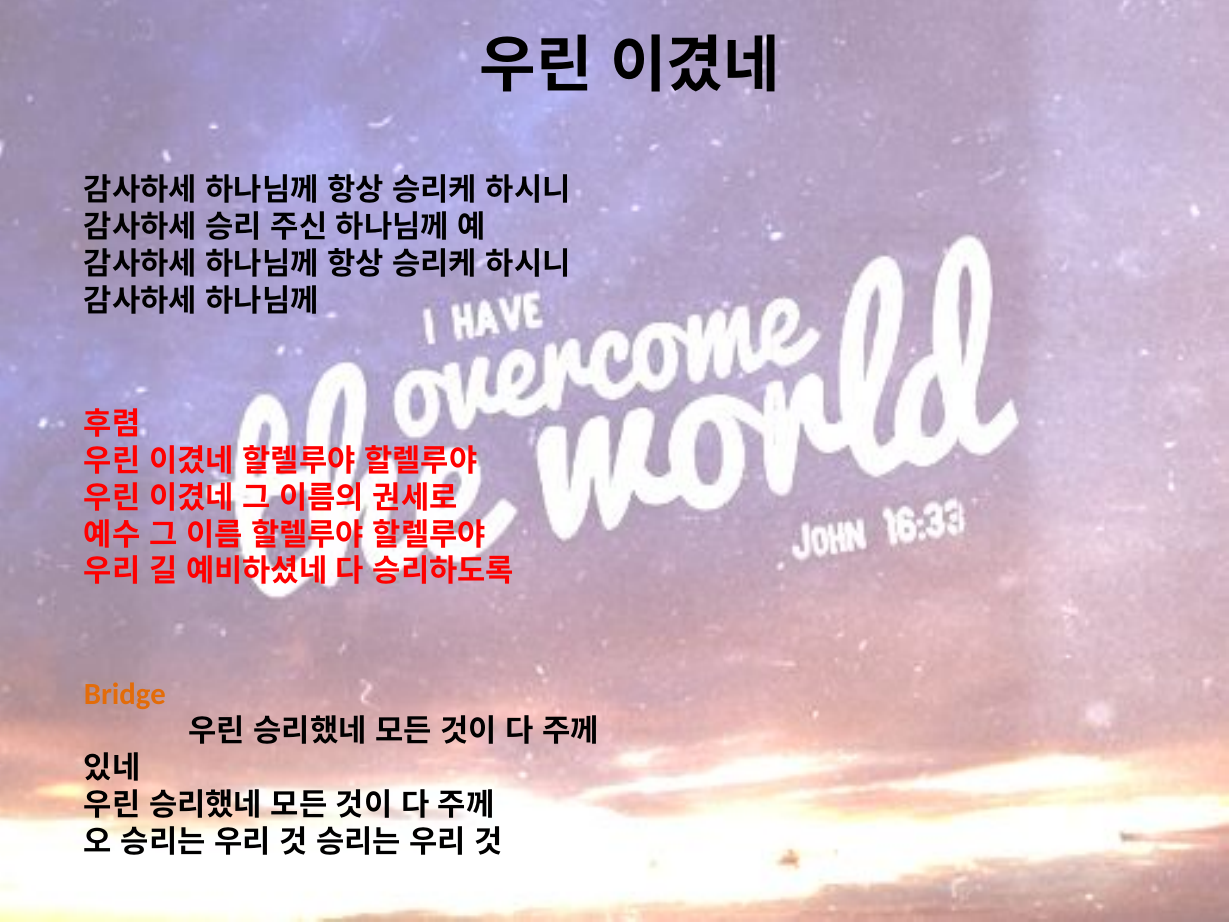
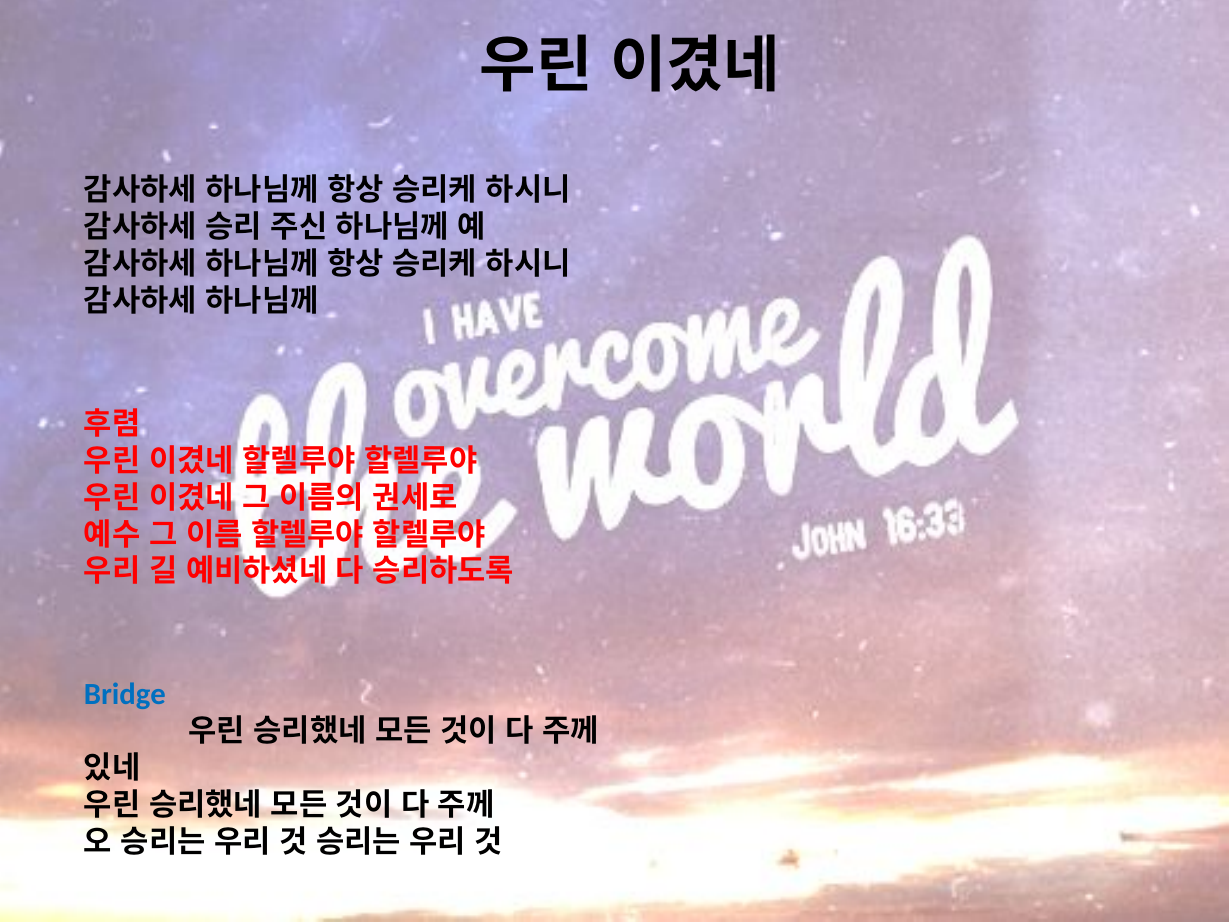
Bridge colour: orange -> blue
